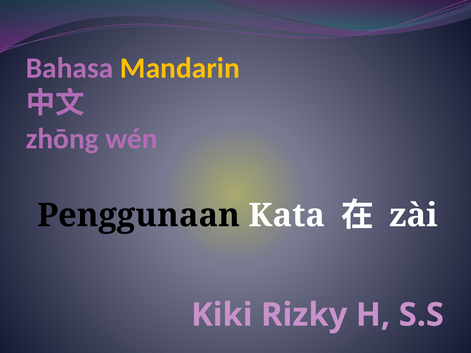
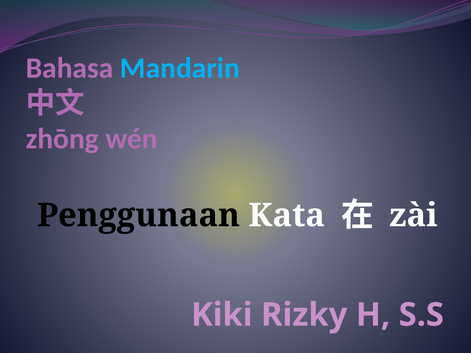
Mandarin colour: yellow -> light blue
